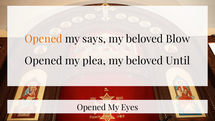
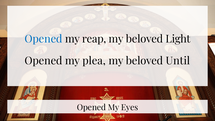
Opened at (43, 39) colour: orange -> blue
says: says -> reap
Blow: Blow -> Light
